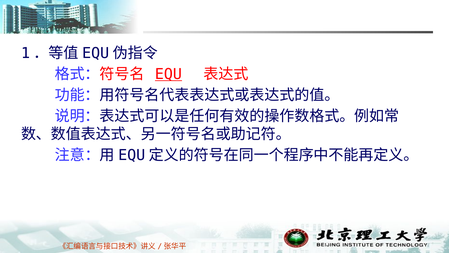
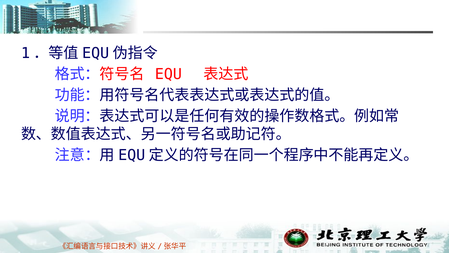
EQU underline: present -> none
